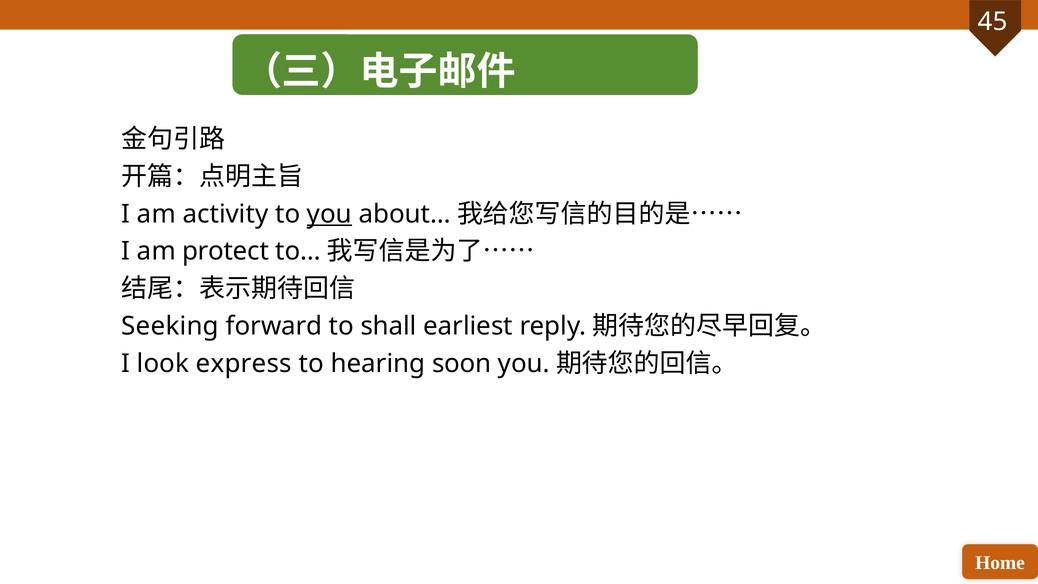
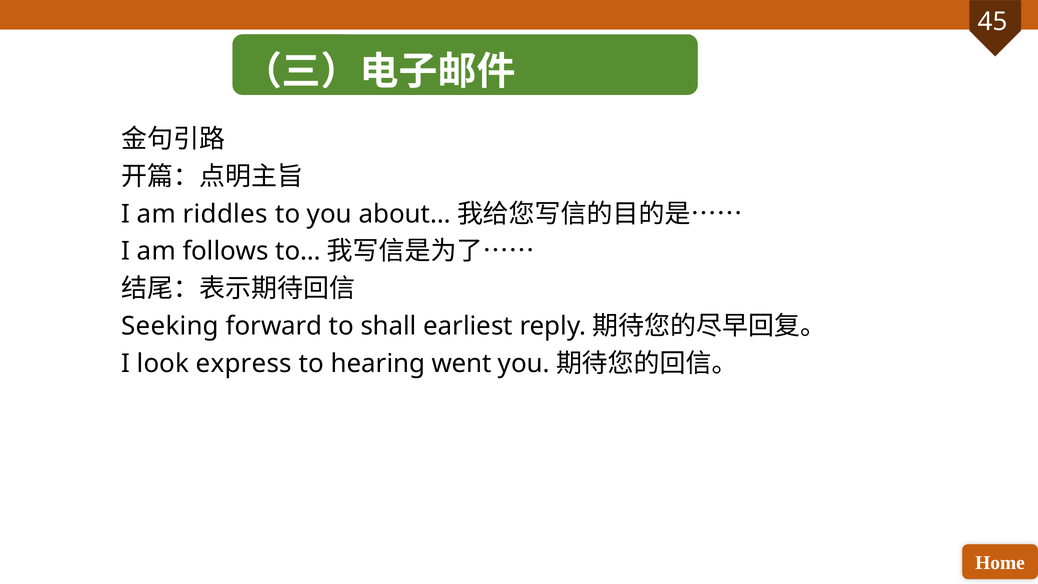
activity: activity -> riddles
you at (329, 214) underline: present -> none
protect: protect -> follows
soon: soon -> went
